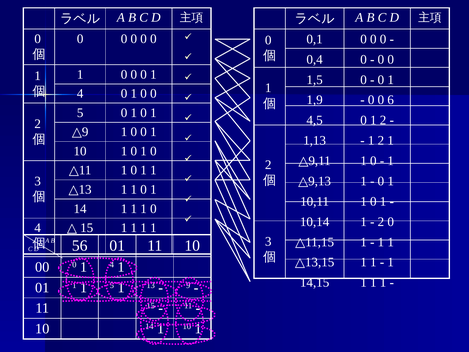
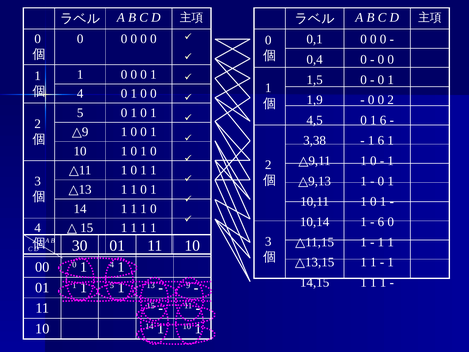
6 at (391, 100): 6 -> 2
0 1 2: 2 -> 6
1,13: 1,13 -> 3,38
2 at (381, 140): 2 -> 6
2 at (381, 222): 2 -> 6
56: 56 -> 30
